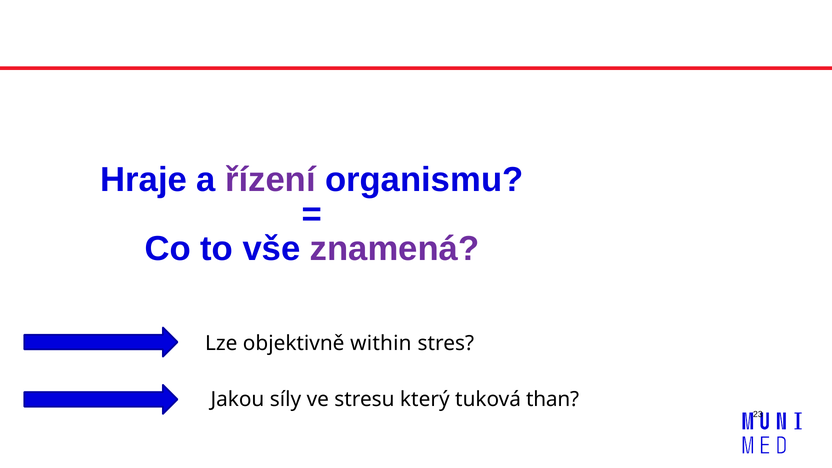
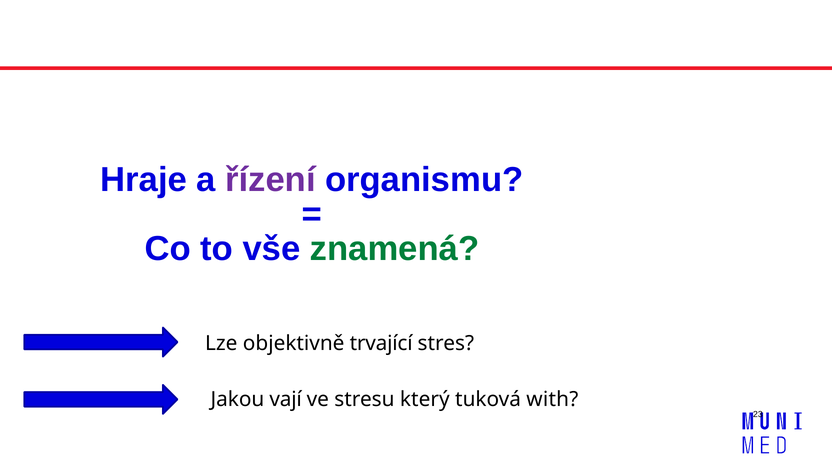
znamená colour: purple -> green
within: within -> trvající
síly: síly -> vají
than: than -> with
